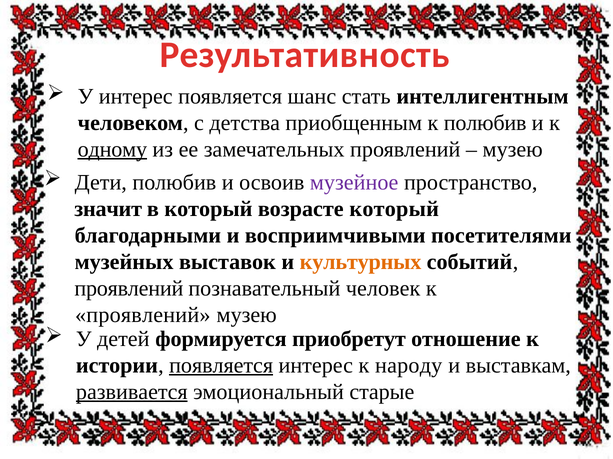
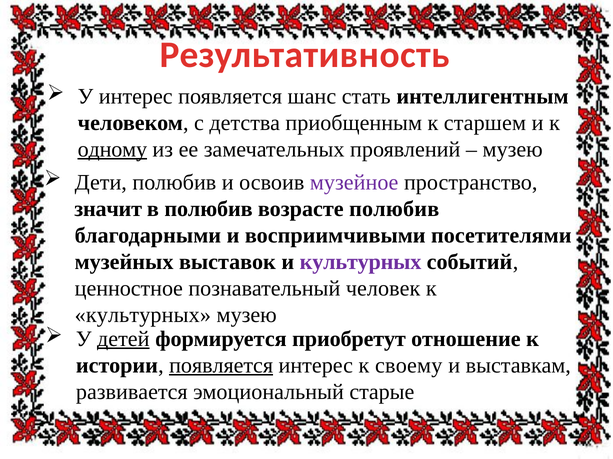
к полюбив: полюбив -> старшем
в который: который -> полюбив
возрасте который: который -> полюбив
культурных at (361, 262) colour: orange -> purple
проявлений at (129, 289): проявлений -> ценностное
проявлений at (143, 315): проявлений -> культурных
детей underline: none -> present
народу: народу -> своему
развивается underline: present -> none
